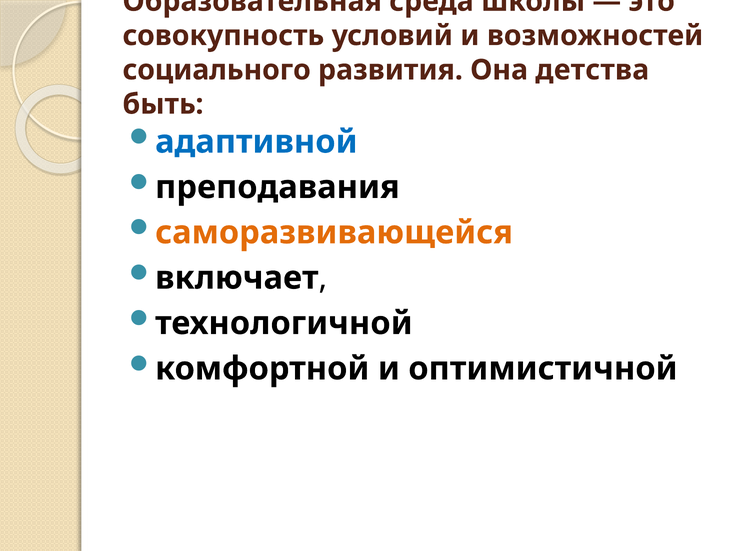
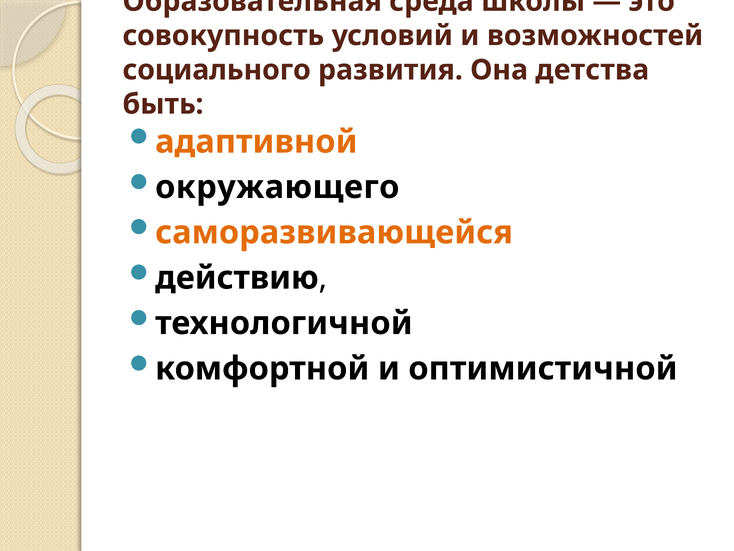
адаптивной colour: blue -> orange
преподавания: преподавания -> окружающего
включает: включает -> действию
